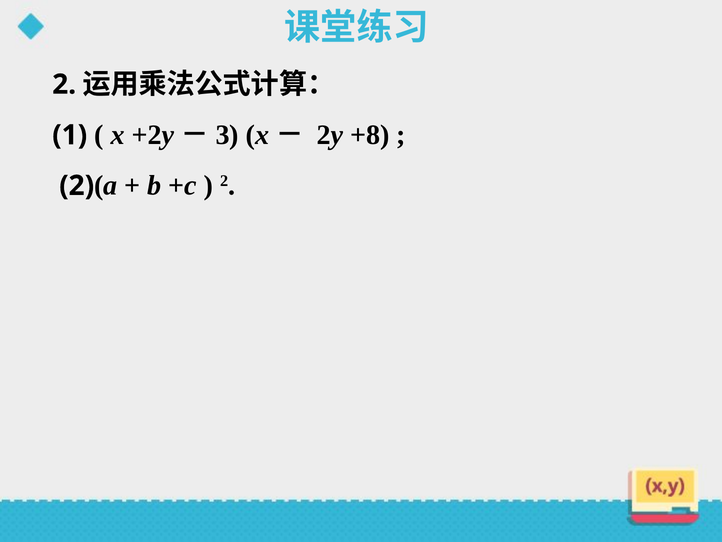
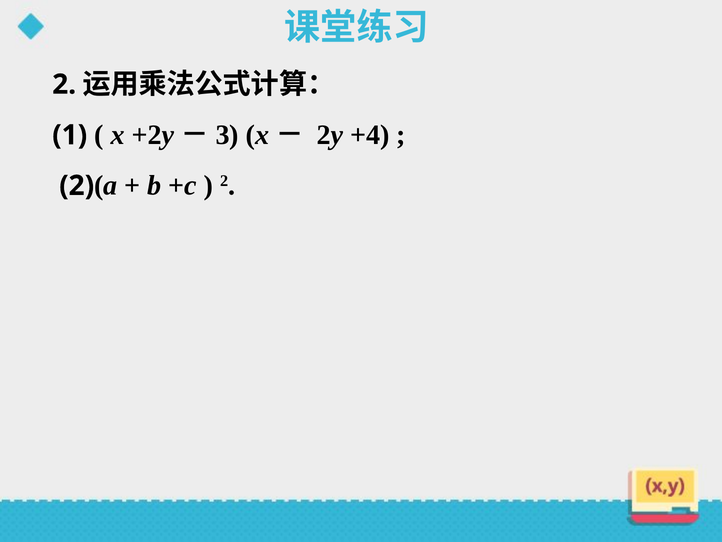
+8: +8 -> +4
